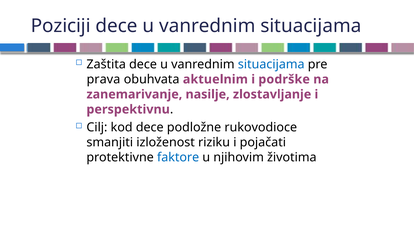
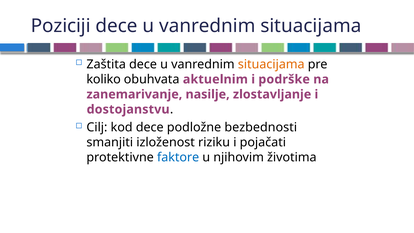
situacijama at (271, 64) colour: blue -> orange
prava: prava -> koliko
perspektivnu: perspektivnu -> dostojanstvu
rukovodioce: rukovodioce -> bezbednosti
